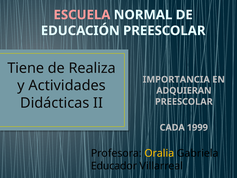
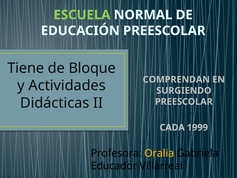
ESCUELA colour: pink -> light green
Realiza: Realiza -> Bloque
IMPORTANCIA: IMPORTANCIA -> COMPRENDAN
ADQUIERAN: ADQUIERAN -> SURGIENDO
